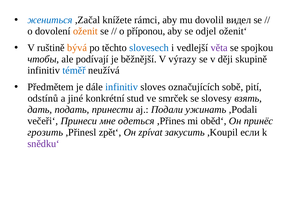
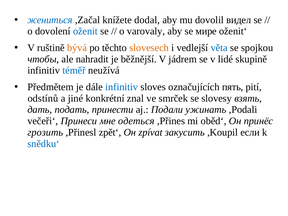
rámci: rámci -> dodal
oženit colour: orange -> blue
příponou: příponou -> varovaly
odjel: odjel -> мире
slovesech colour: blue -> orange
věta colour: purple -> blue
podívají: podívají -> nahradit
výrazy: výrazy -> jádrem
ději: ději -> lidé
sobě: sobě -> пять
stud: stud -> znal
snědku‘ colour: purple -> blue
